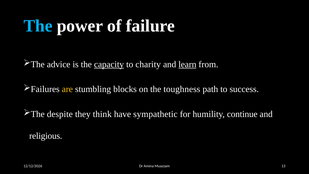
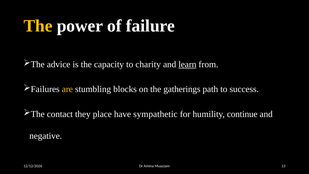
The at (38, 26) colour: light blue -> yellow
capacity underline: present -> none
toughness: toughness -> gatherings
despite: despite -> contact
think: think -> place
religious: religious -> negative
